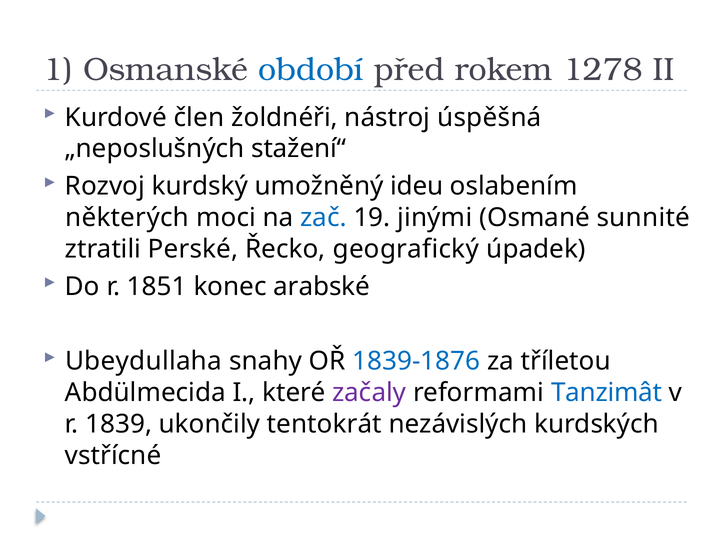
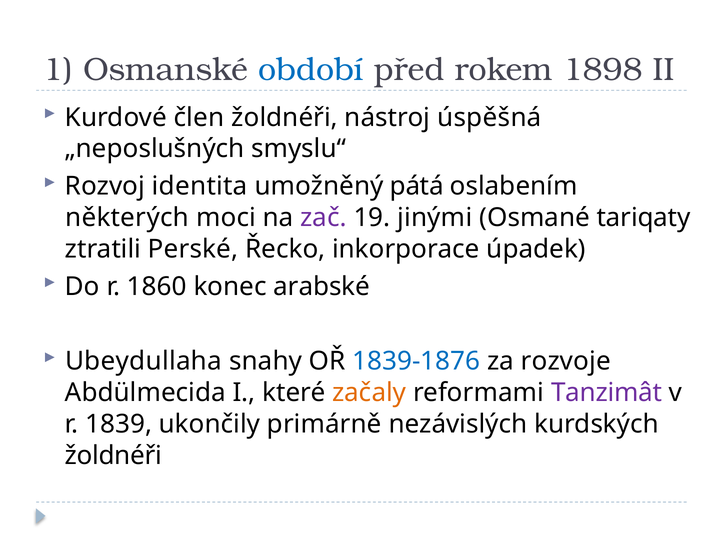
1278: 1278 -> 1898
stažení“: stažení“ -> smyslu“
kurdský: kurdský -> identita
ideu: ideu -> pátá
zač colour: blue -> purple
sunnité: sunnité -> tariqaty
geografický: geografický -> inkorporace
1851: 1851 -> 1860
tříletou: tříletou -> rozvoje
začaly colour: purple -> orange
Tanzimât colour: blue -> purple
tentokrát: tentokrát -> primárně
vstřícné at (113, 456): vstřícné -> žoldnéři
